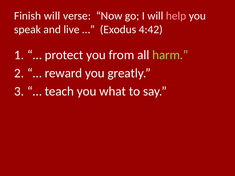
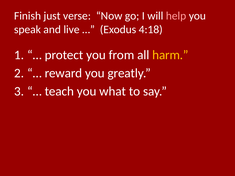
Finish will: will -> just
4:42: 4:42 -> 4:18
harm colour: light green -> yellow
